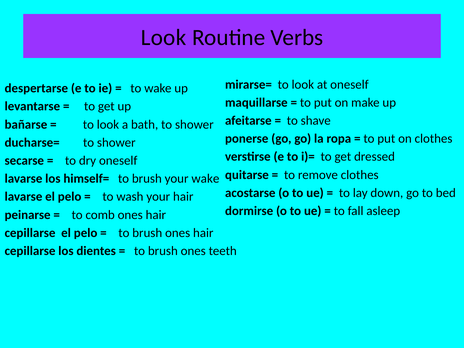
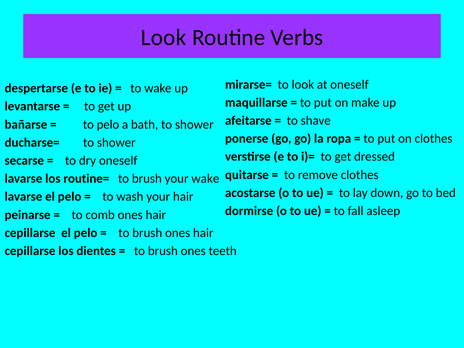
look at (108, 124): look -> pelo
himself=: himself= -> routine=
